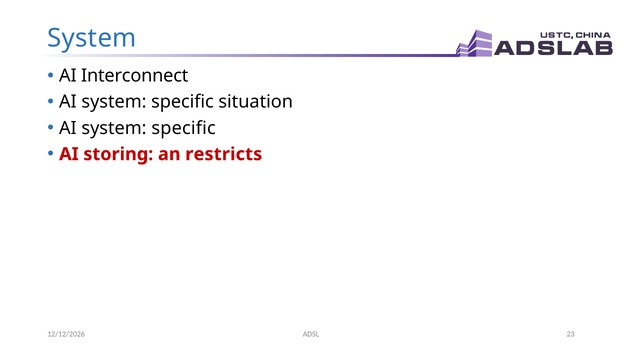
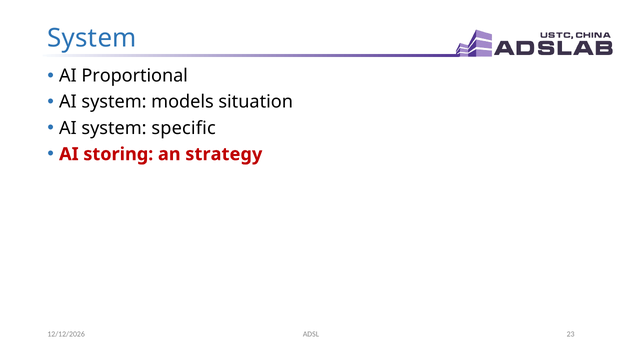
Interconnect: Interconnect -> Proportional
specific at (182, 102): specific -> models
restricts: restricts -> strategy
